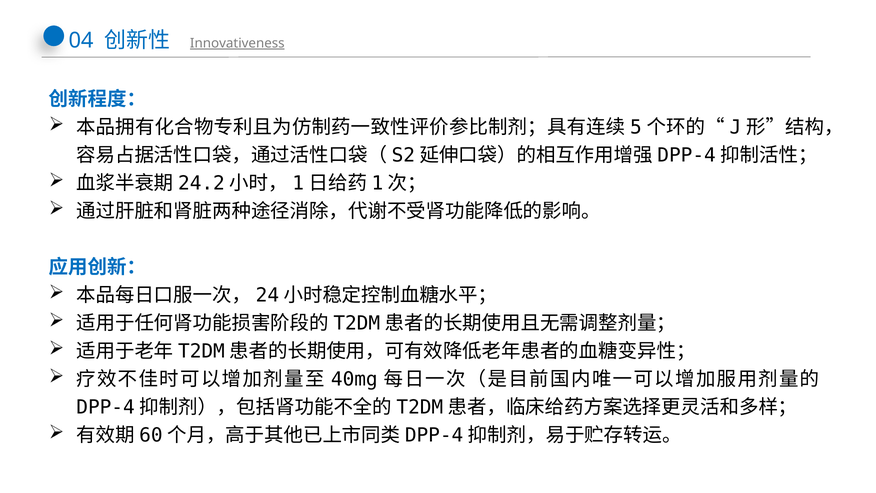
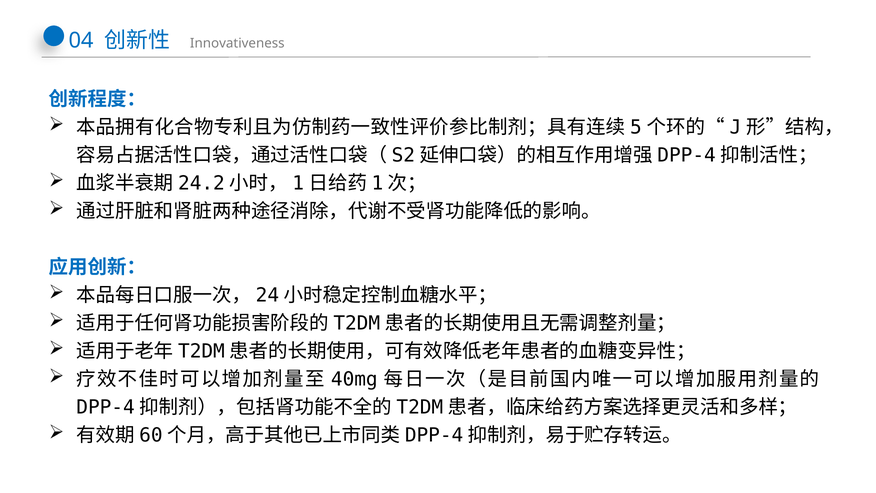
Innovativeness underline: present -> none
